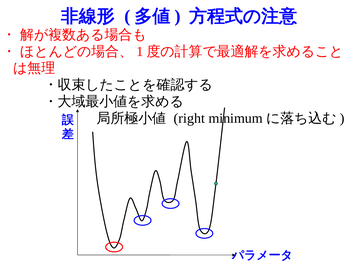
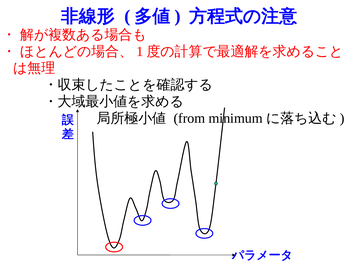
right: right -> from
